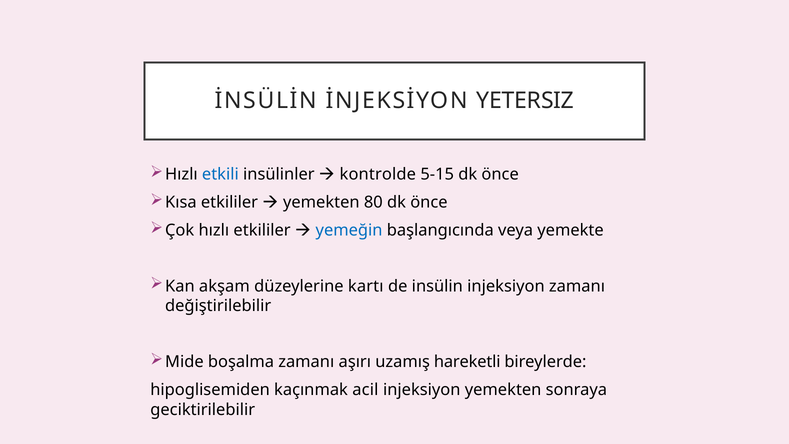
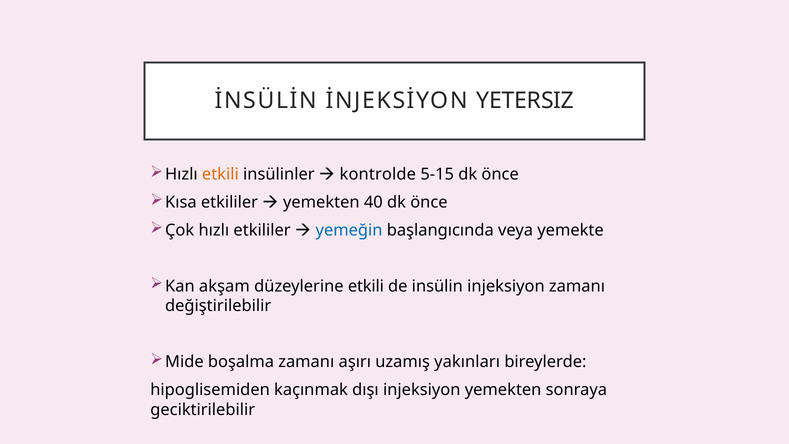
etkili at (220, 174) colour: blue -> orange
80: 80 -> 40
düzeylerine kartı: kartı -> etkili
hareketli: hareketli -> yakınları
acil: acil -> dışı
